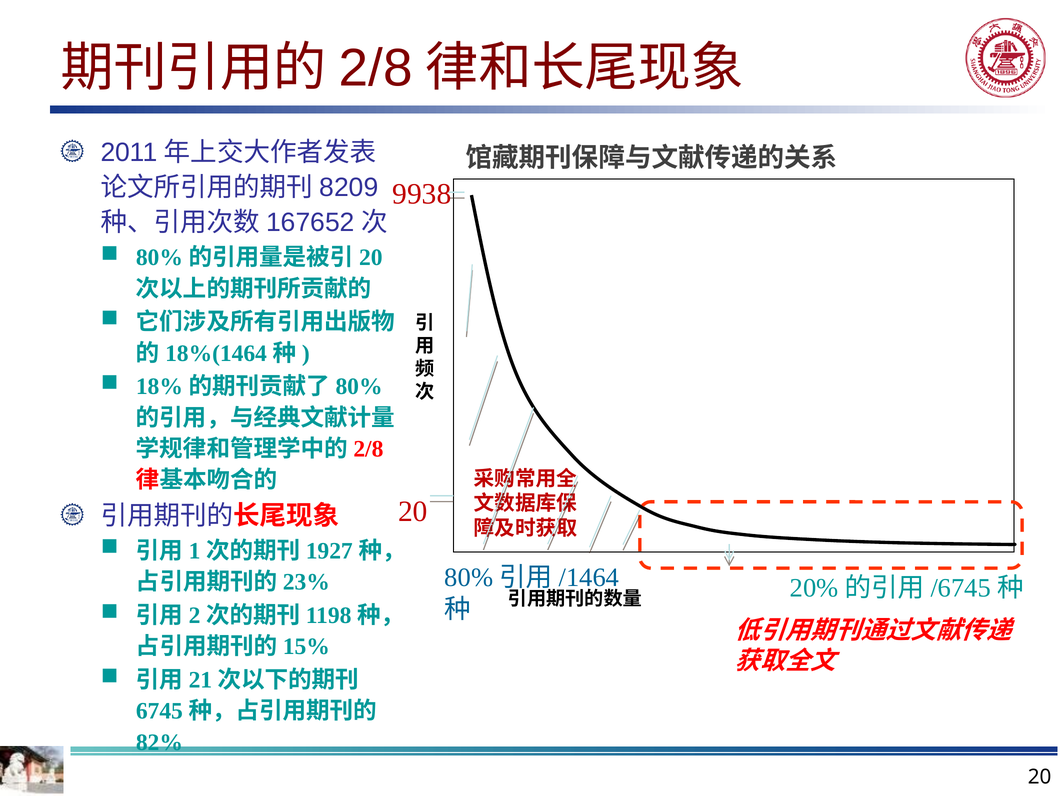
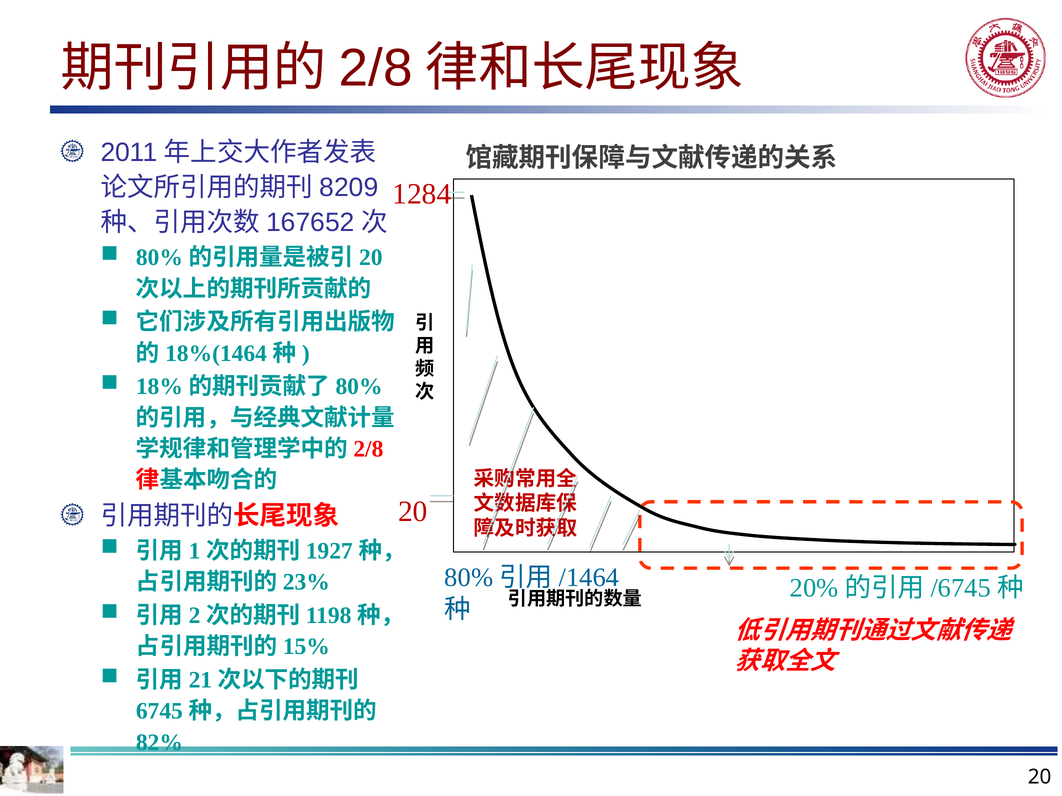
9938: 9938 -> 1284
